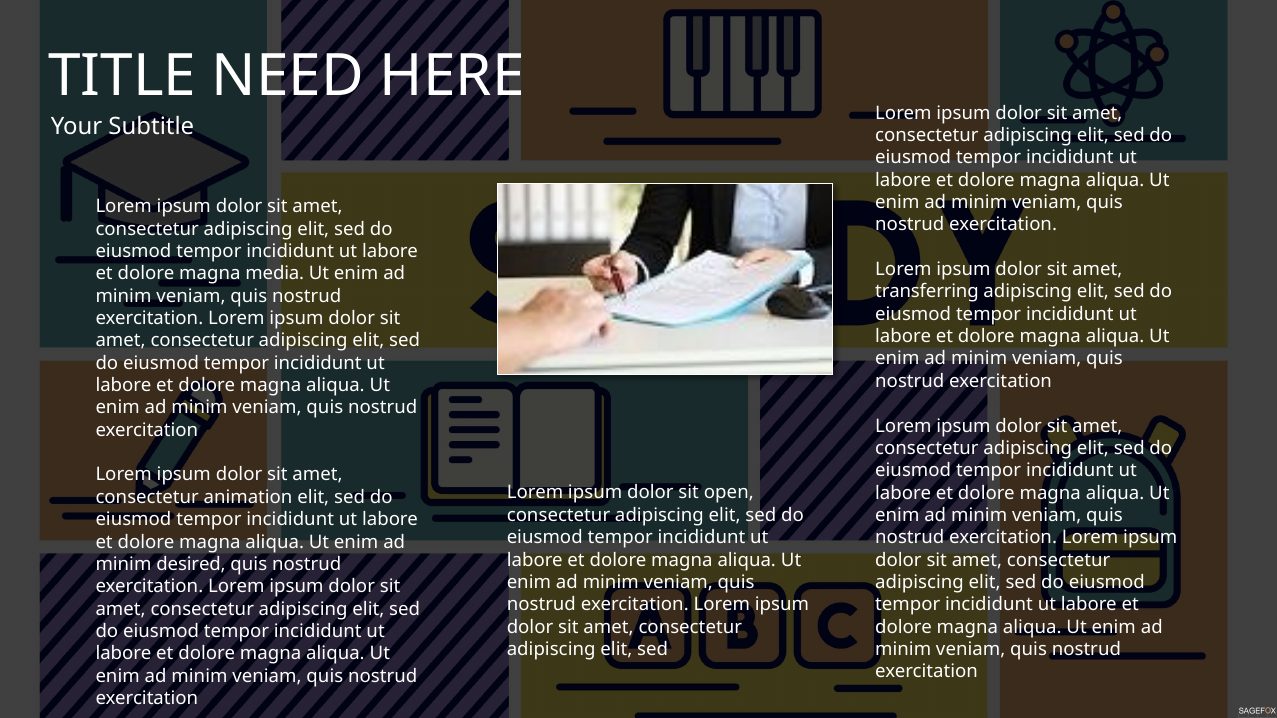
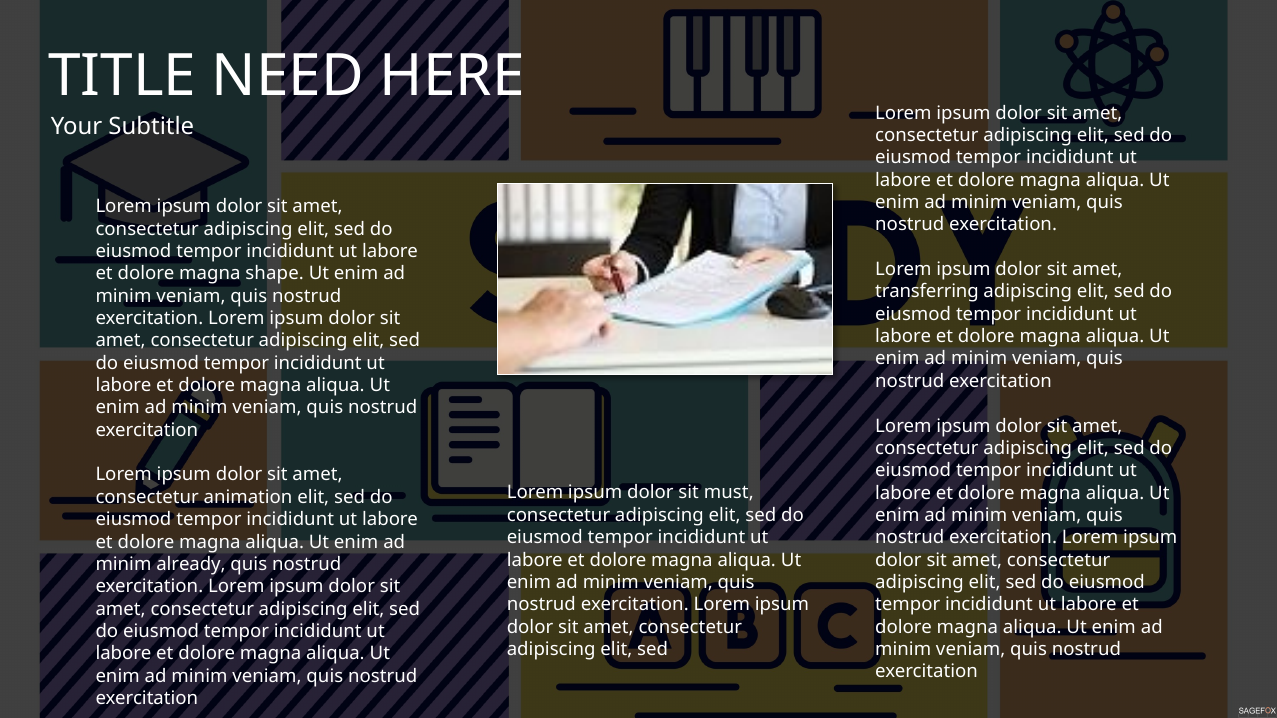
media: media -> shape
open: open -> must
desired: desired -> already
